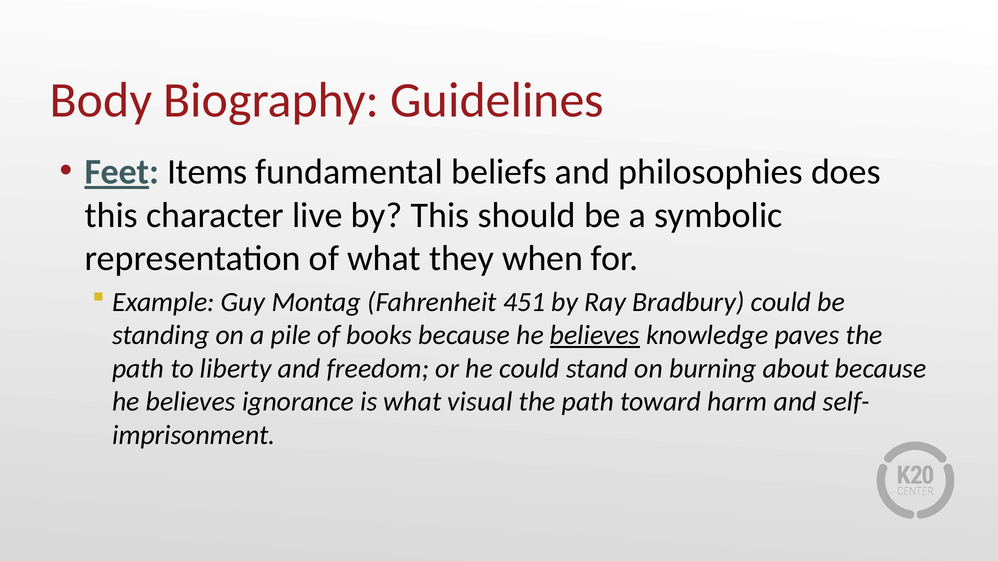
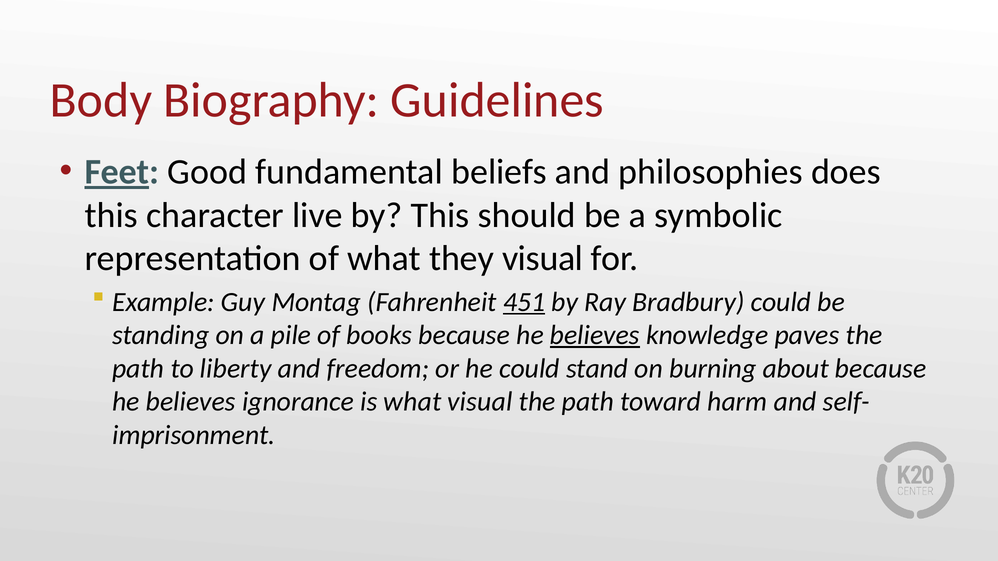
Items: Items -> Good
they when: when -> visual
451 underline: none -> present
